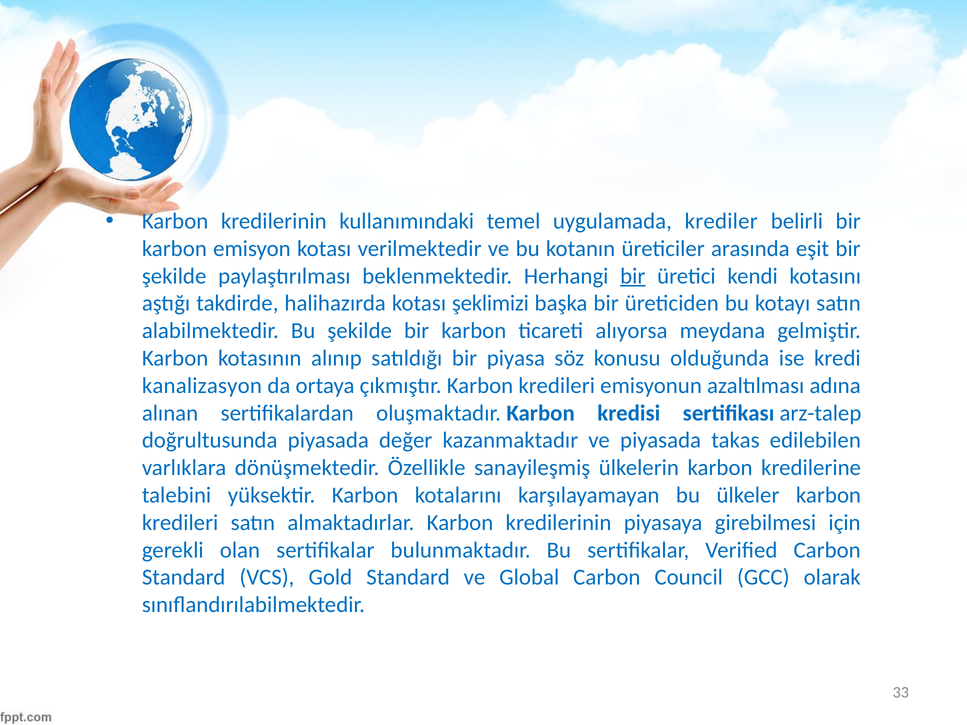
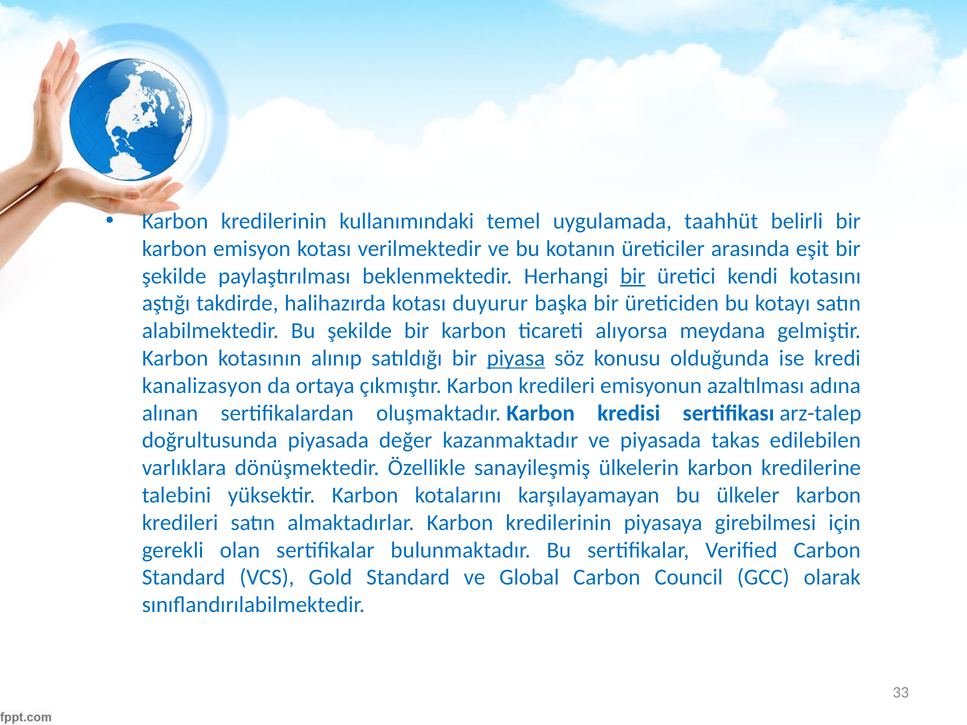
krediler: krediler -> taahhüt
şeklimizi: şeklimizi -> duyurur
piyasa underline: none -> present
